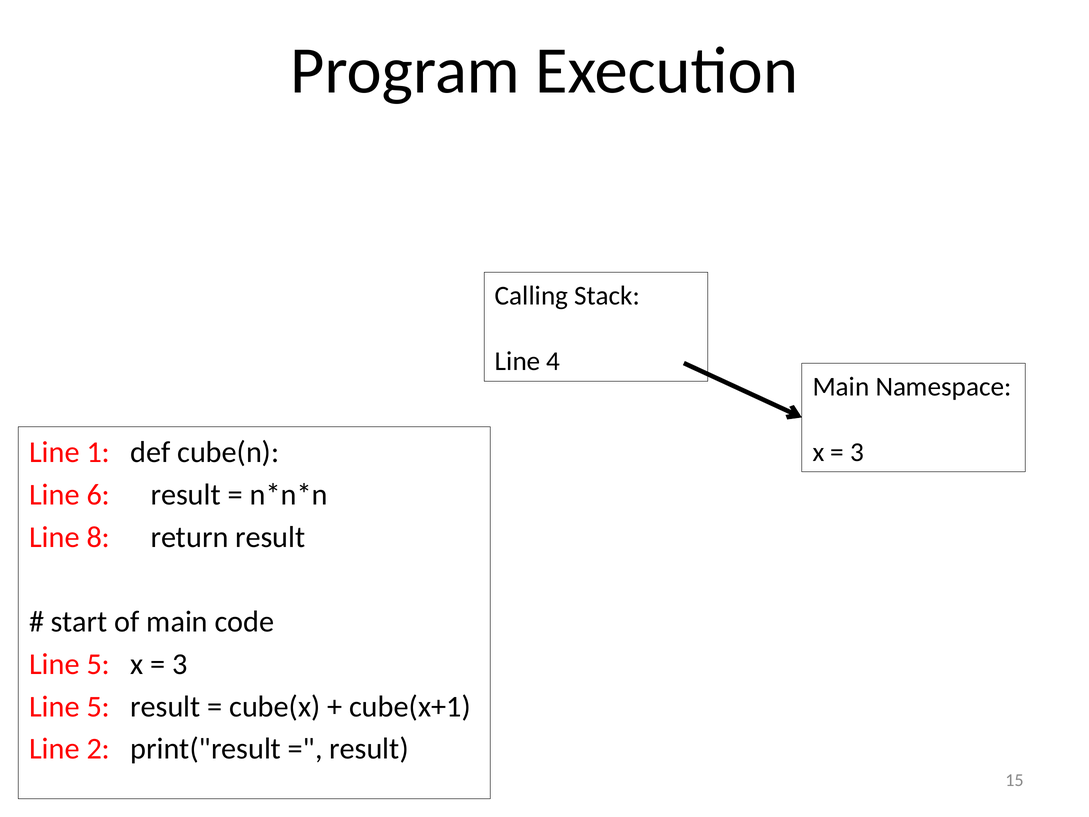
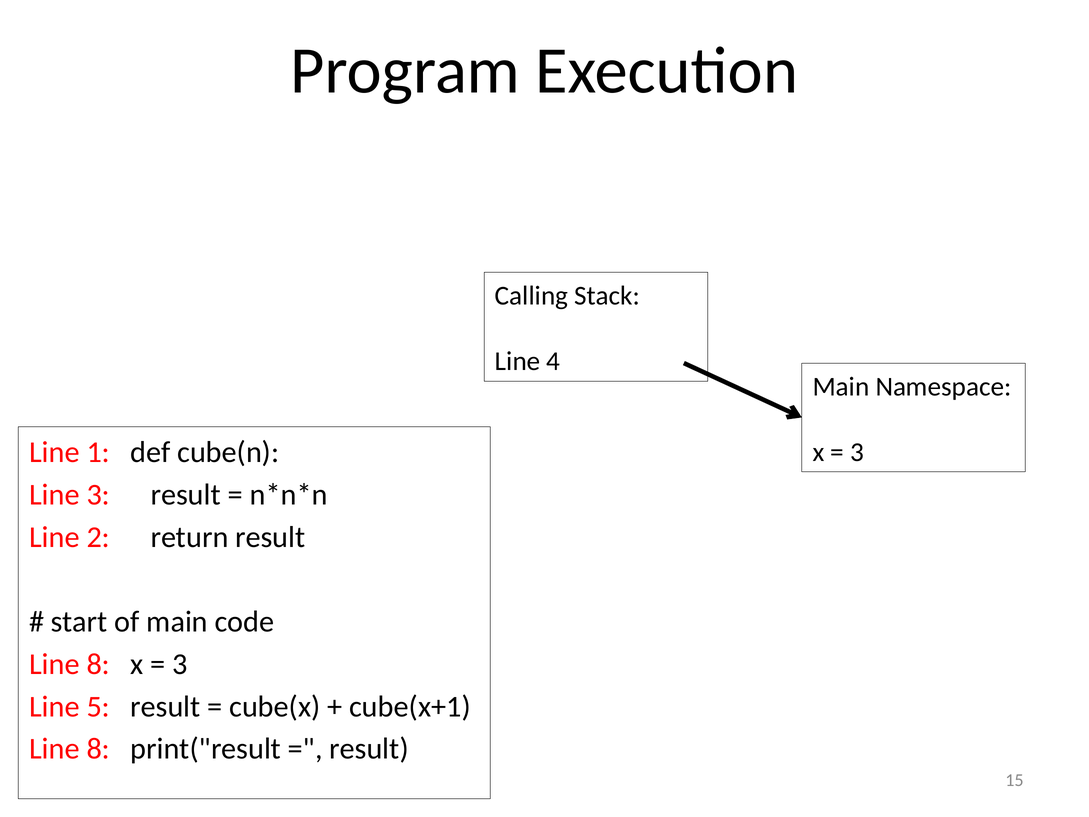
Line 6: 6 -> 3
8: 8 -> 2
5 at (98, 664): 5 -> 8
2 at (98, 749): 2 -> 8
